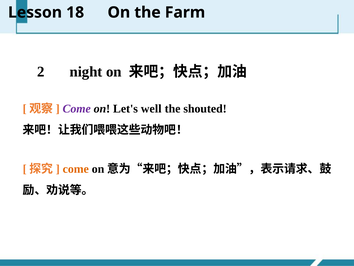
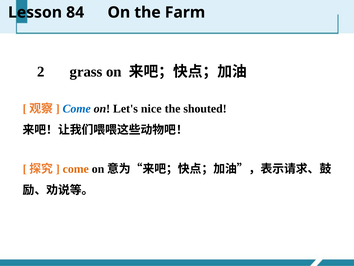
18: 18 -> 84
night: night -> grass
Come at (77, 108) colour: purple -> blue
well: well -> nice
